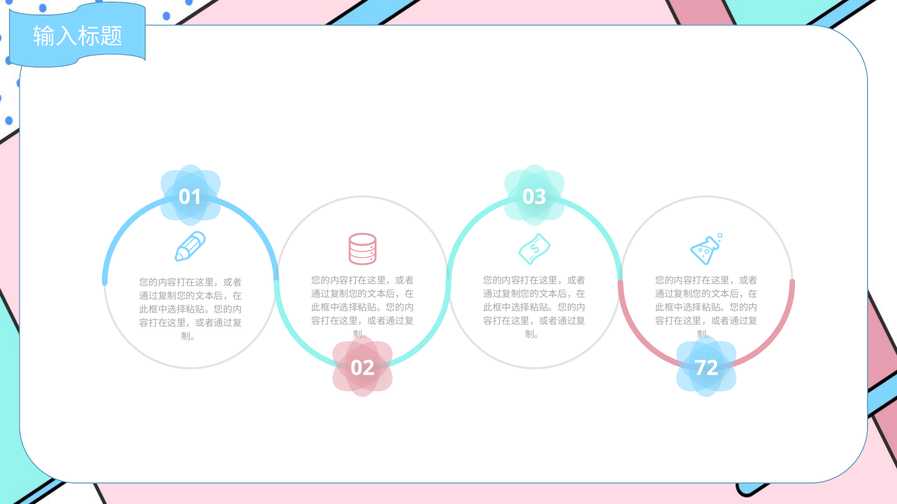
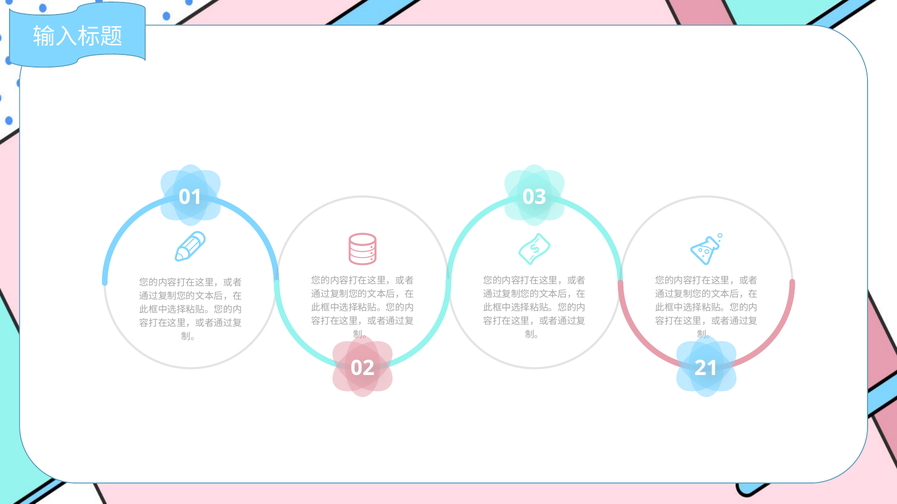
72: 72 -> 21
